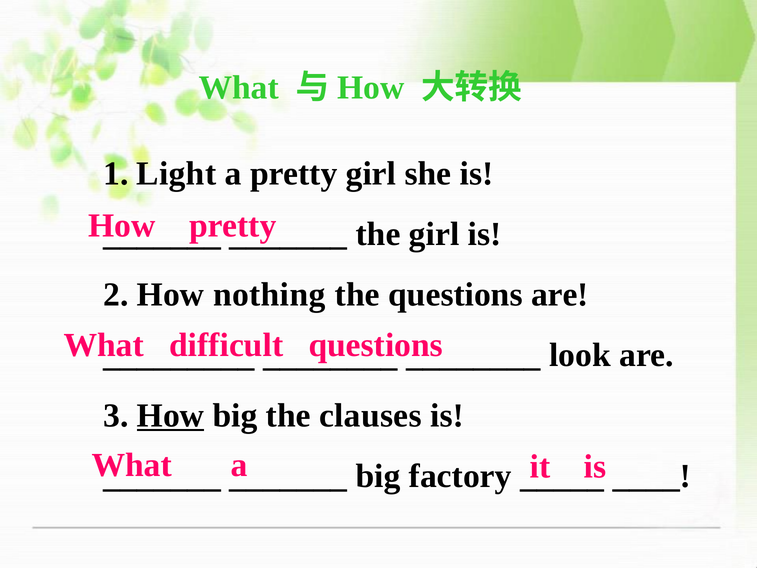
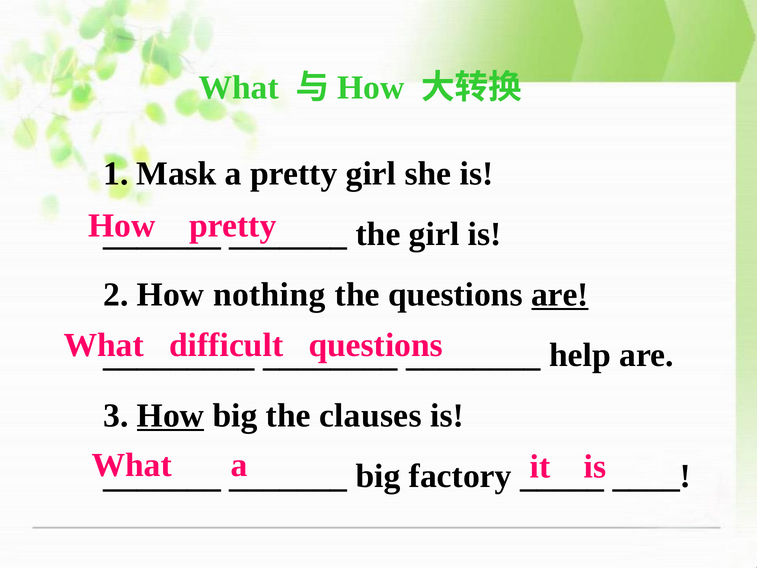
Light: Light -> Mask
are at (560, 294) underline: none -> present
look: look -> help
